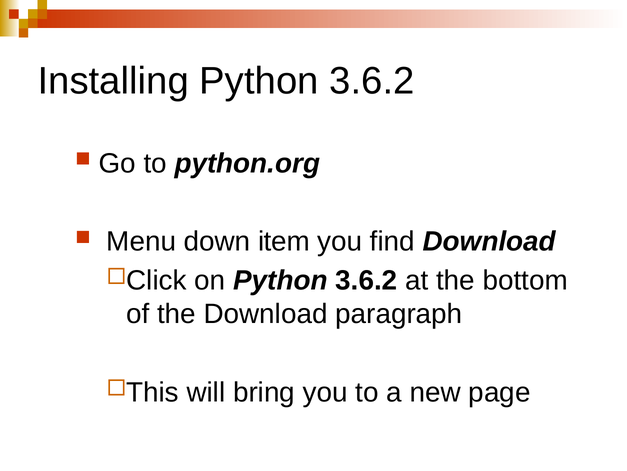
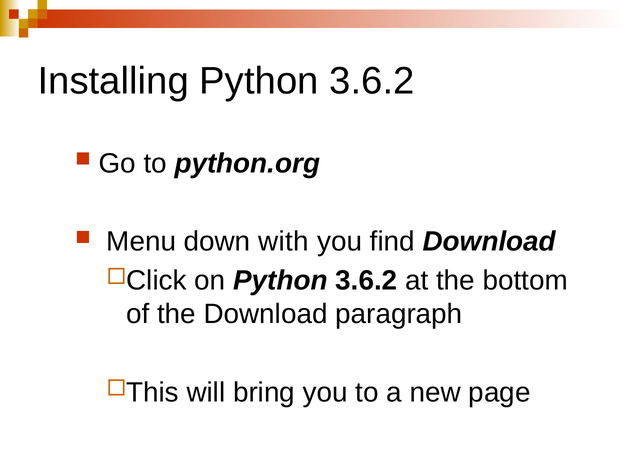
item: item -> with
